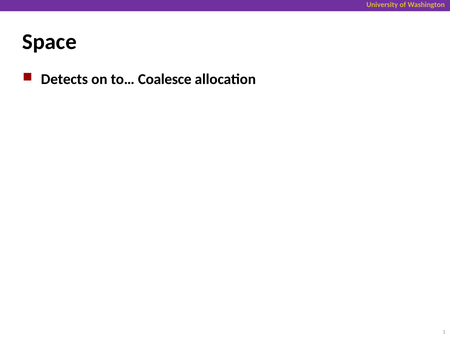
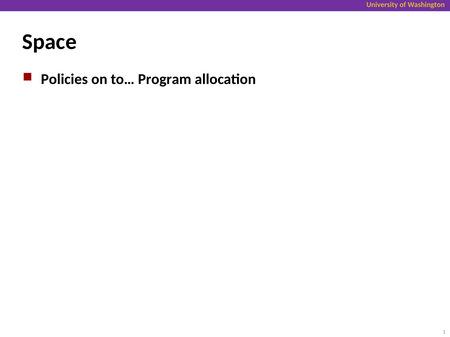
Detects: Detects -> Policies
Coalesce: Coalesce -> Program
